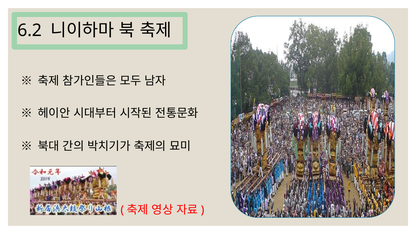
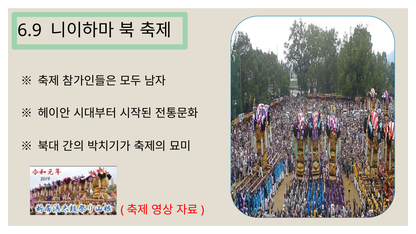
6.2: 6.2 -> 6.9
